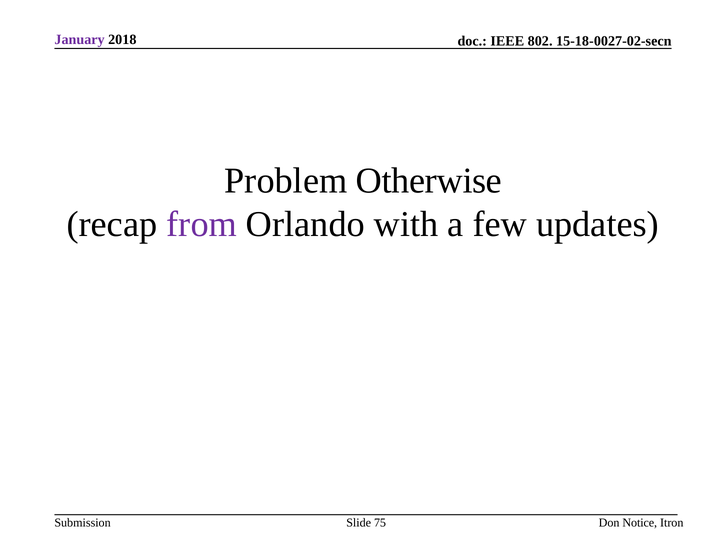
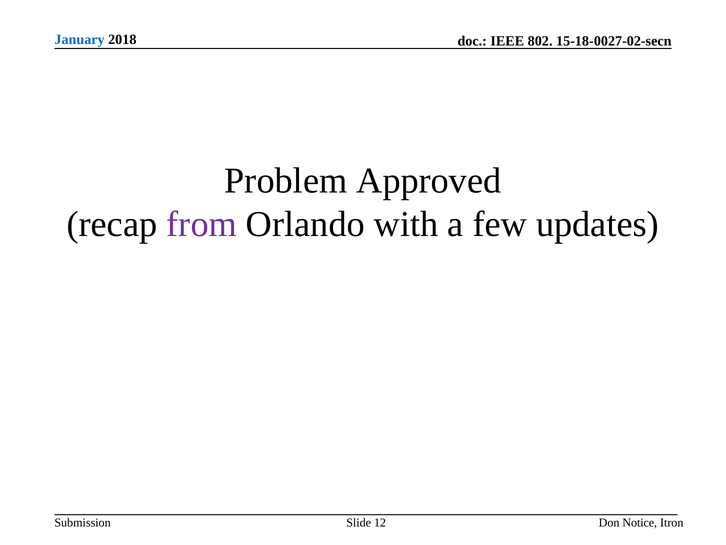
January colour: purple -> blue
Otherwise: Otherwise -> Approved
75: 75 -> 12
